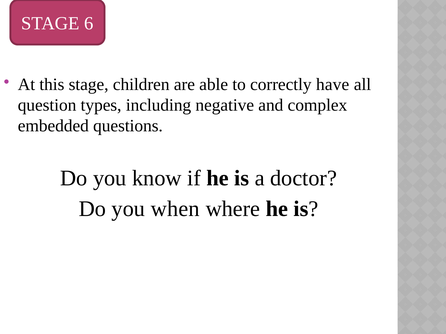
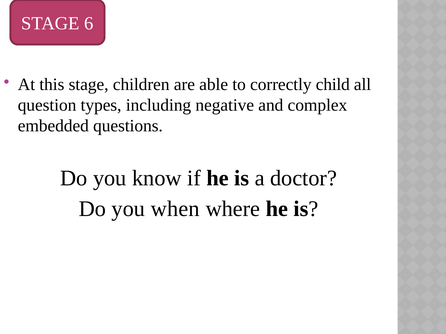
have: have -> child
